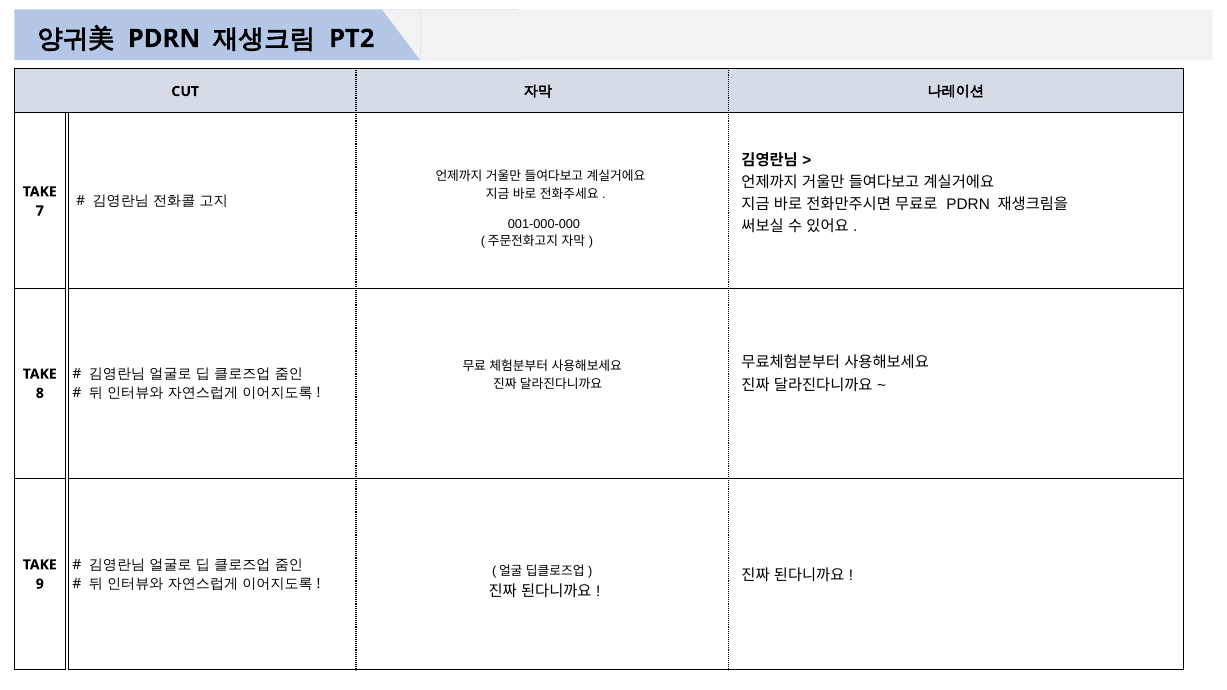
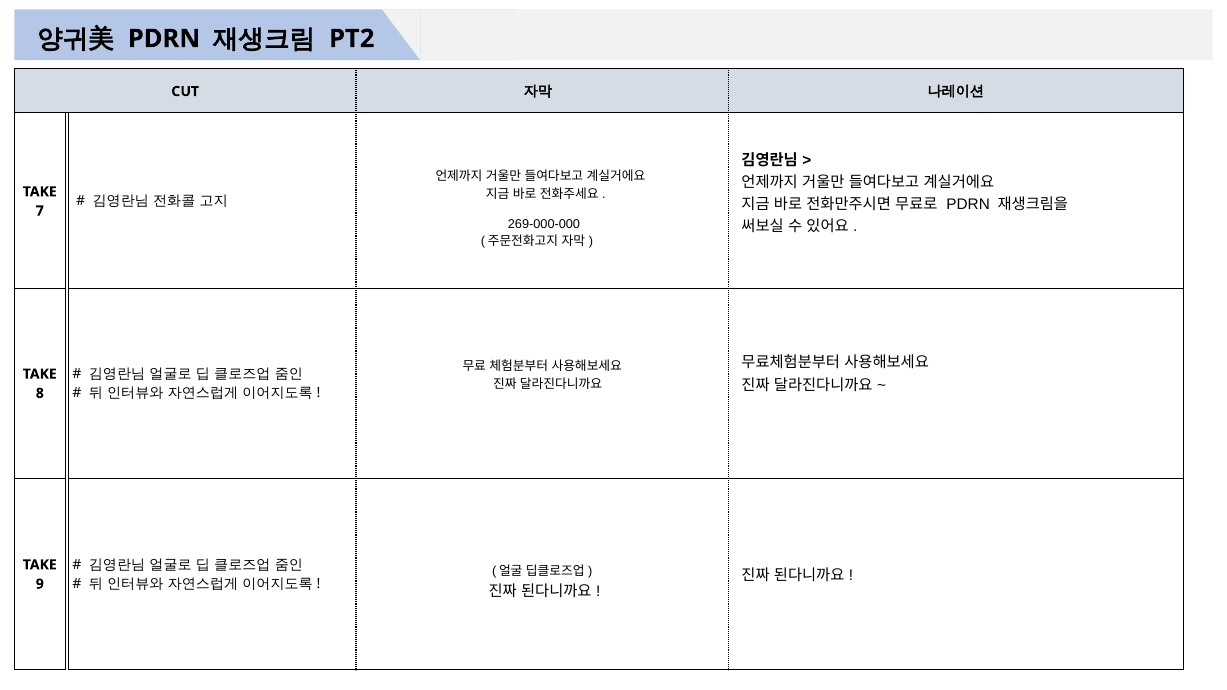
001-000-000: 001-000-000 -> 269-000-000
